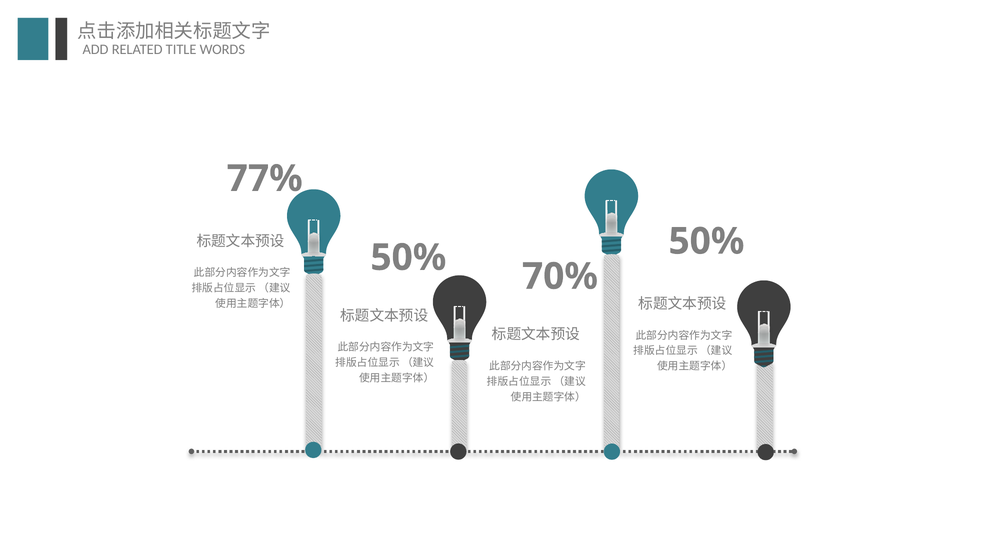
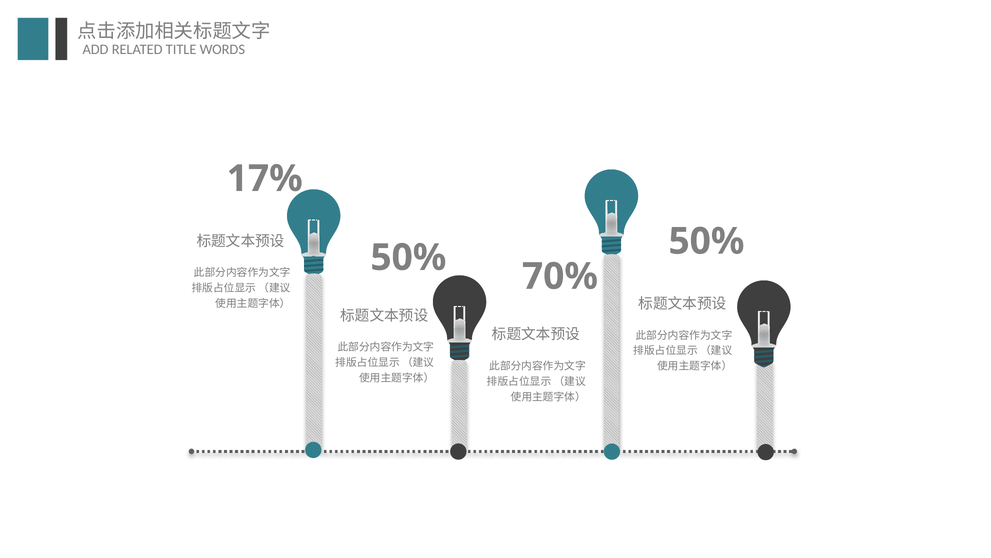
77%: 77% -> 17%
